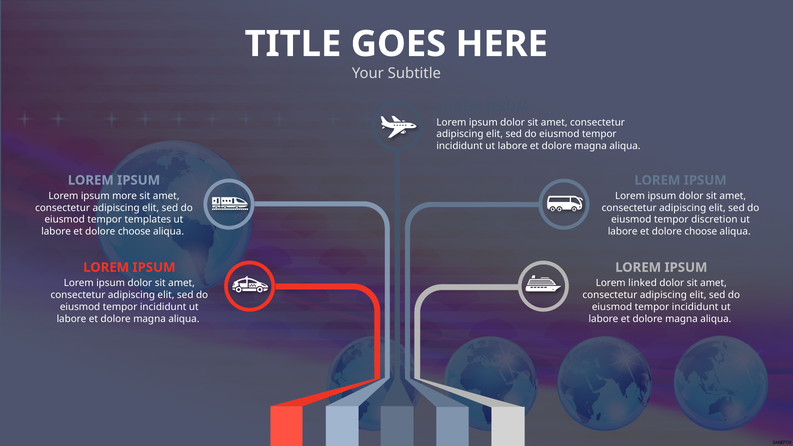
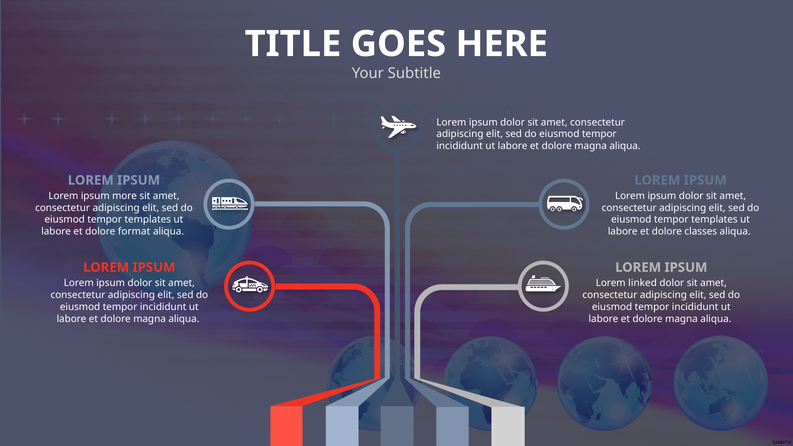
discretion at (714, 220): discretion -> templates
choose at (134, 232): choose -> format
choose at (701, 232): choose -> classes
